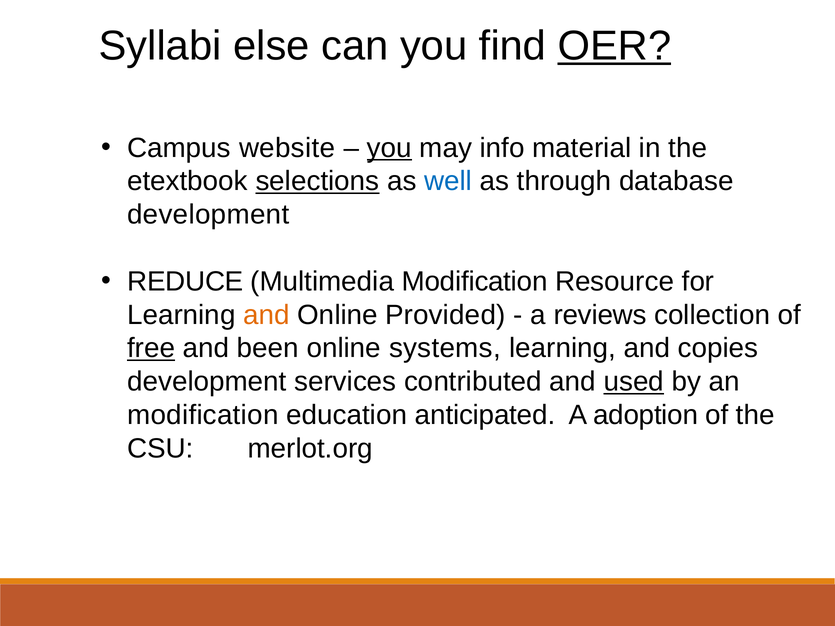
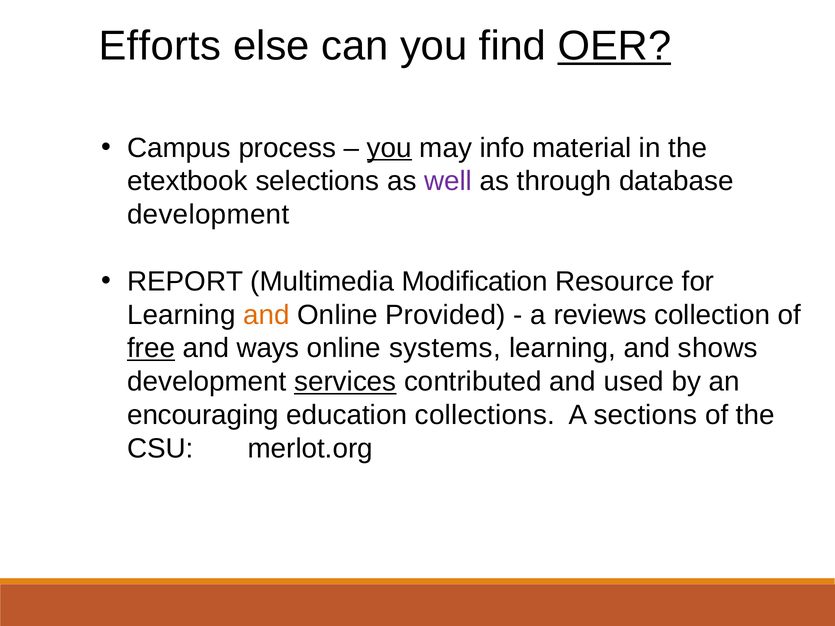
Syllabi: Syllabi -> Efforts
website: website -> process
selections underline: present -> none
well colour: blue -> purple
REDUCE: REDUCE -> REPORT
been: been -> ways
copies: copies -> shows
services underline: none -> present
used underline: present -> none
modification at (203, 415): modification -> encouraging
anticipated: anticipated -> collections
adoption: adoption -> sections
